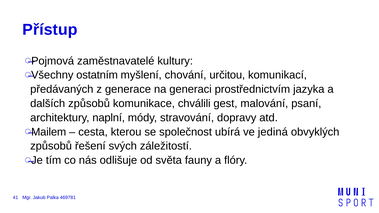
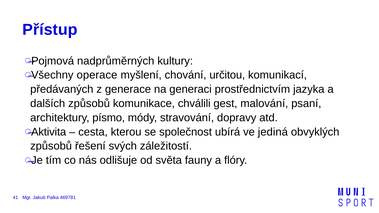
zaměstnavatelé: zaměstnavatelé -> nadprůměrných
ostatním: ostatním -> operace
naplní: naplní -> písmo
Mailem: Mailem -> Aktivita
